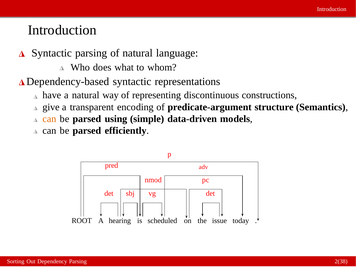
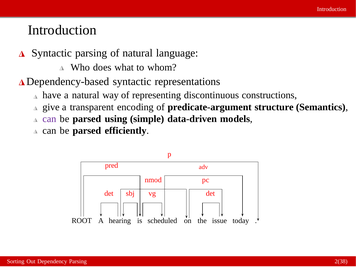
can at (49, 119) colour: orange -> purple
